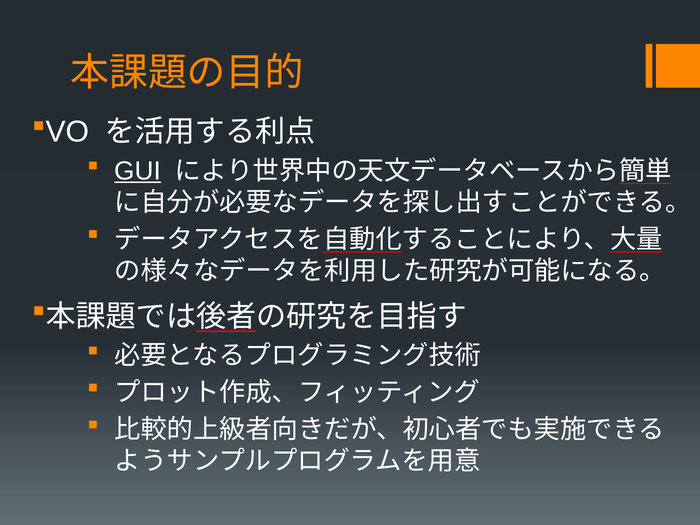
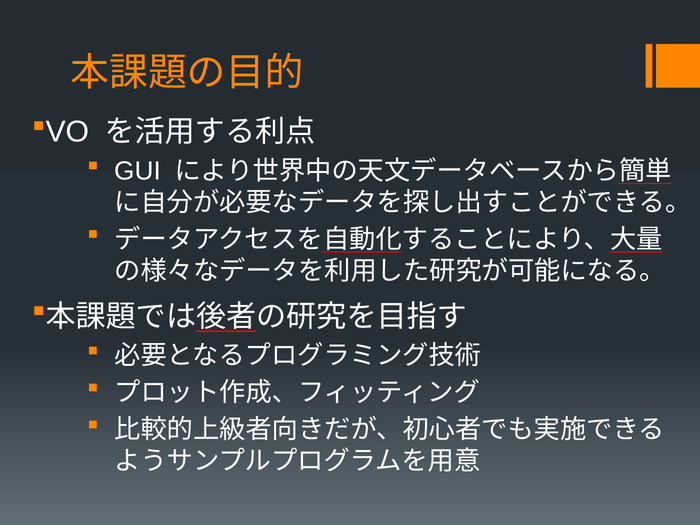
GUI underline: present -> none
